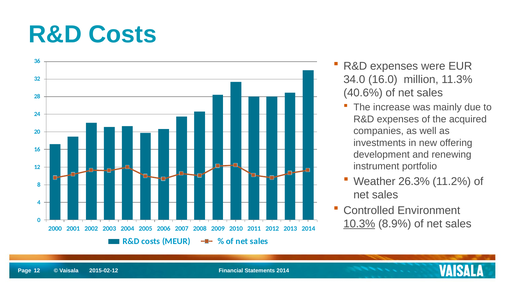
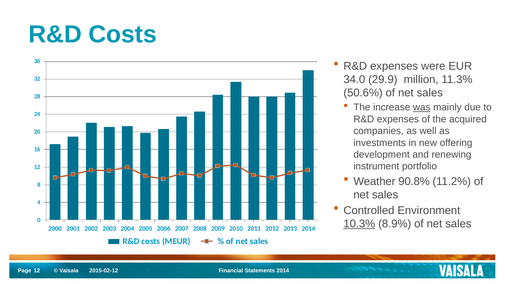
16.0: 16.0 -> 29.9
40.6%: 40.6% -> 50.6%
was underline: none -> present
26.3%: 26.3% -> 90.8%
